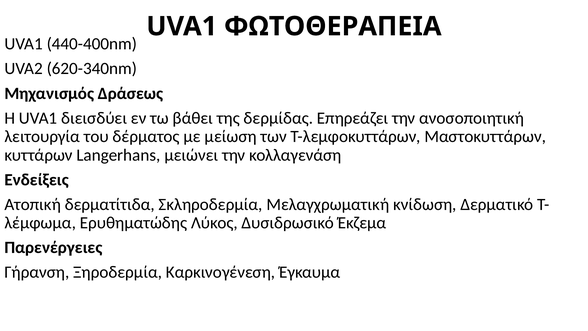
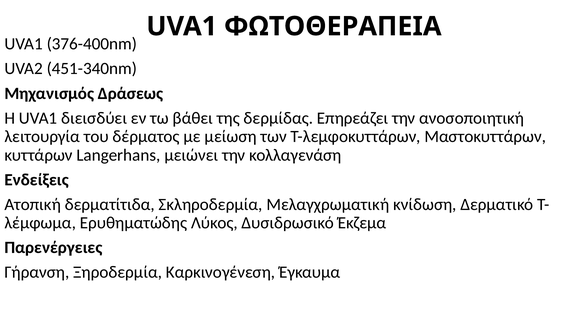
440-400nm: 440-400nm -> 376-400nm
620-340nm: 620-340nm -> 451-340nm
